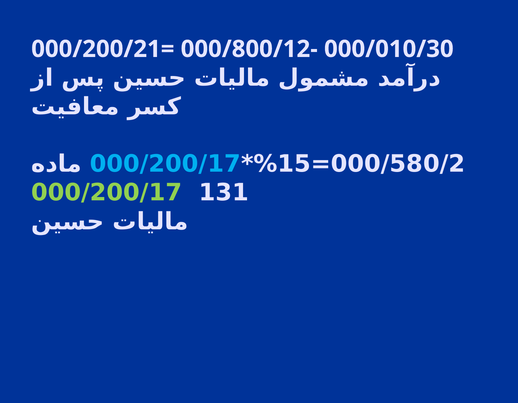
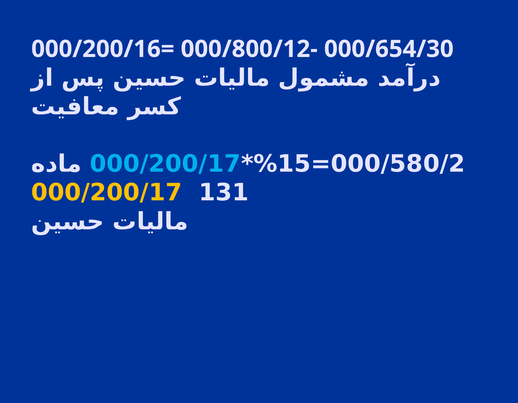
000/200/21=: 000/200/21= -> 000/200/16=
000/010/30: 000/010/30 -> 000/654/30
000/200/17 at (107, 193) colour: light green -> yellow
